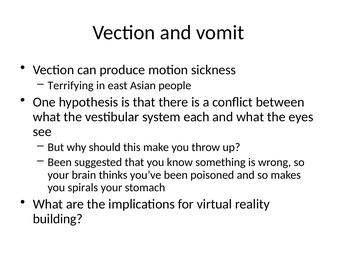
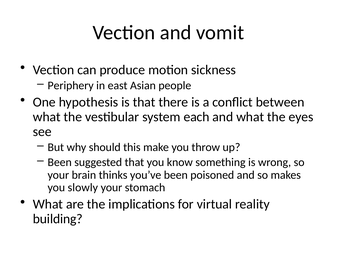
Terrifying: Terrifying -> Periphery
spirals: spirals -> slowly
